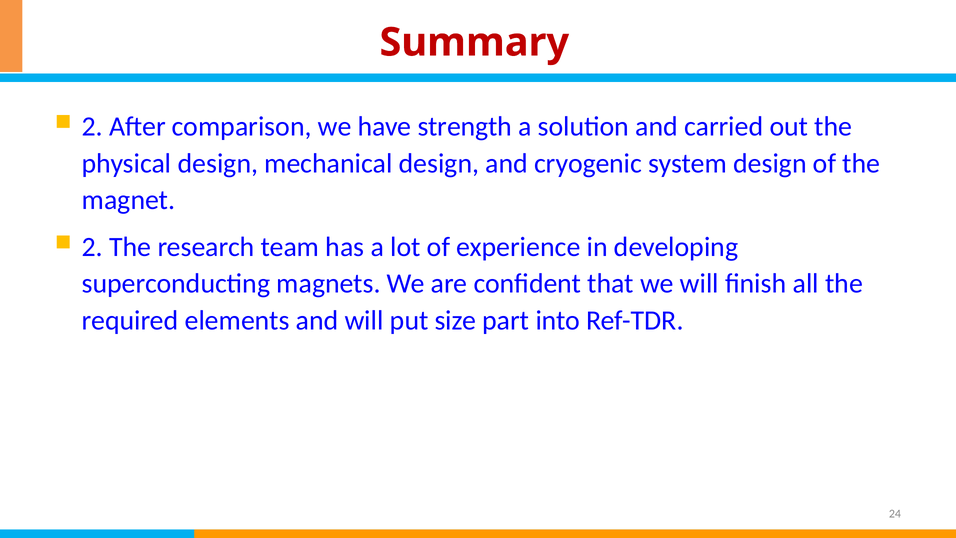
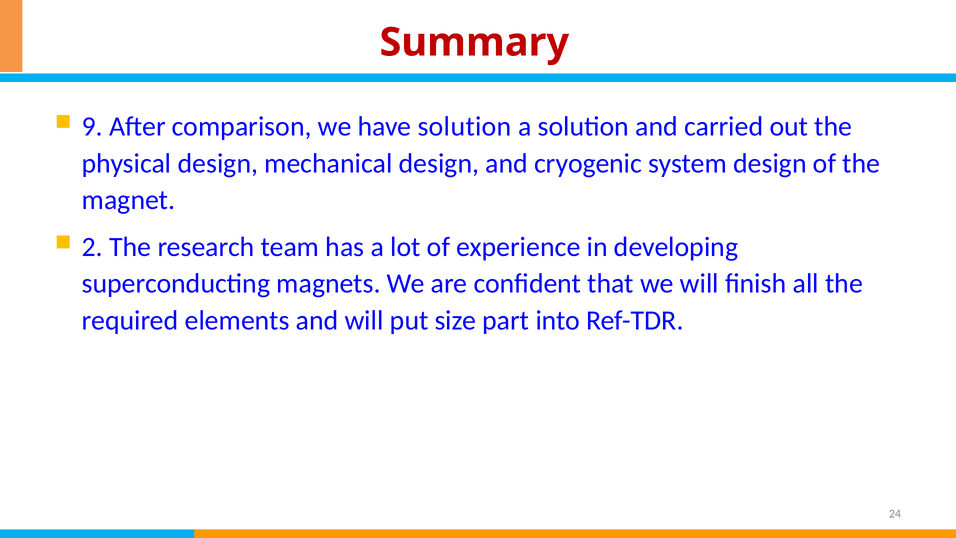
2 at (92, 126): 2 -> 9
have strength: strength -> solution
